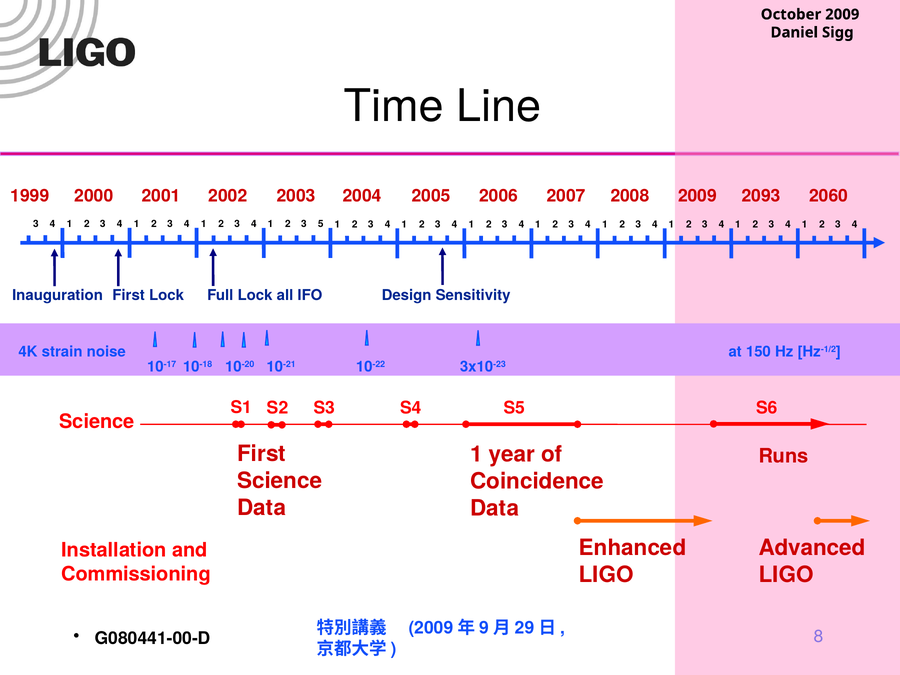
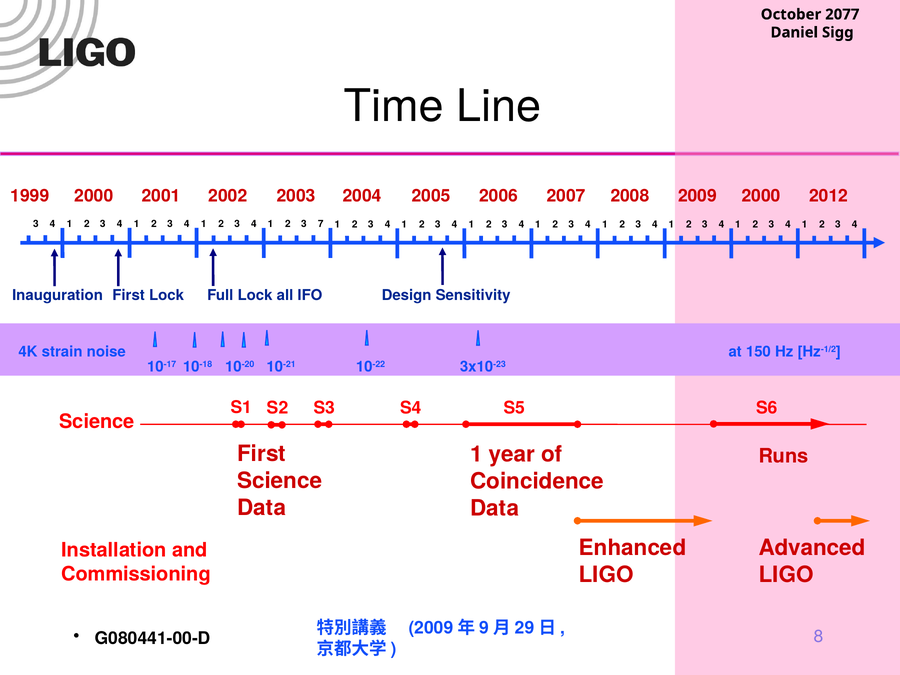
October 2009: 2009 -> 2077
2093 at (761, 196): 2093 -> 2000
2060: 2060 -> 2012
5: 5 -> 7
